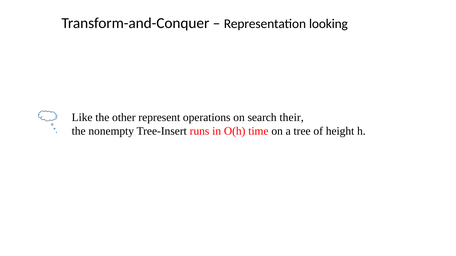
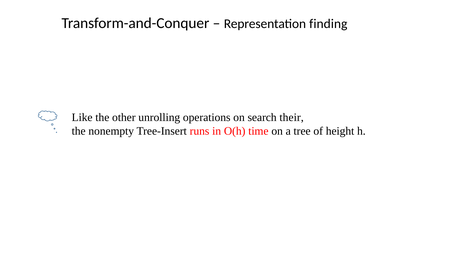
looking: looking -> finding
represent: represent -> unrolling
